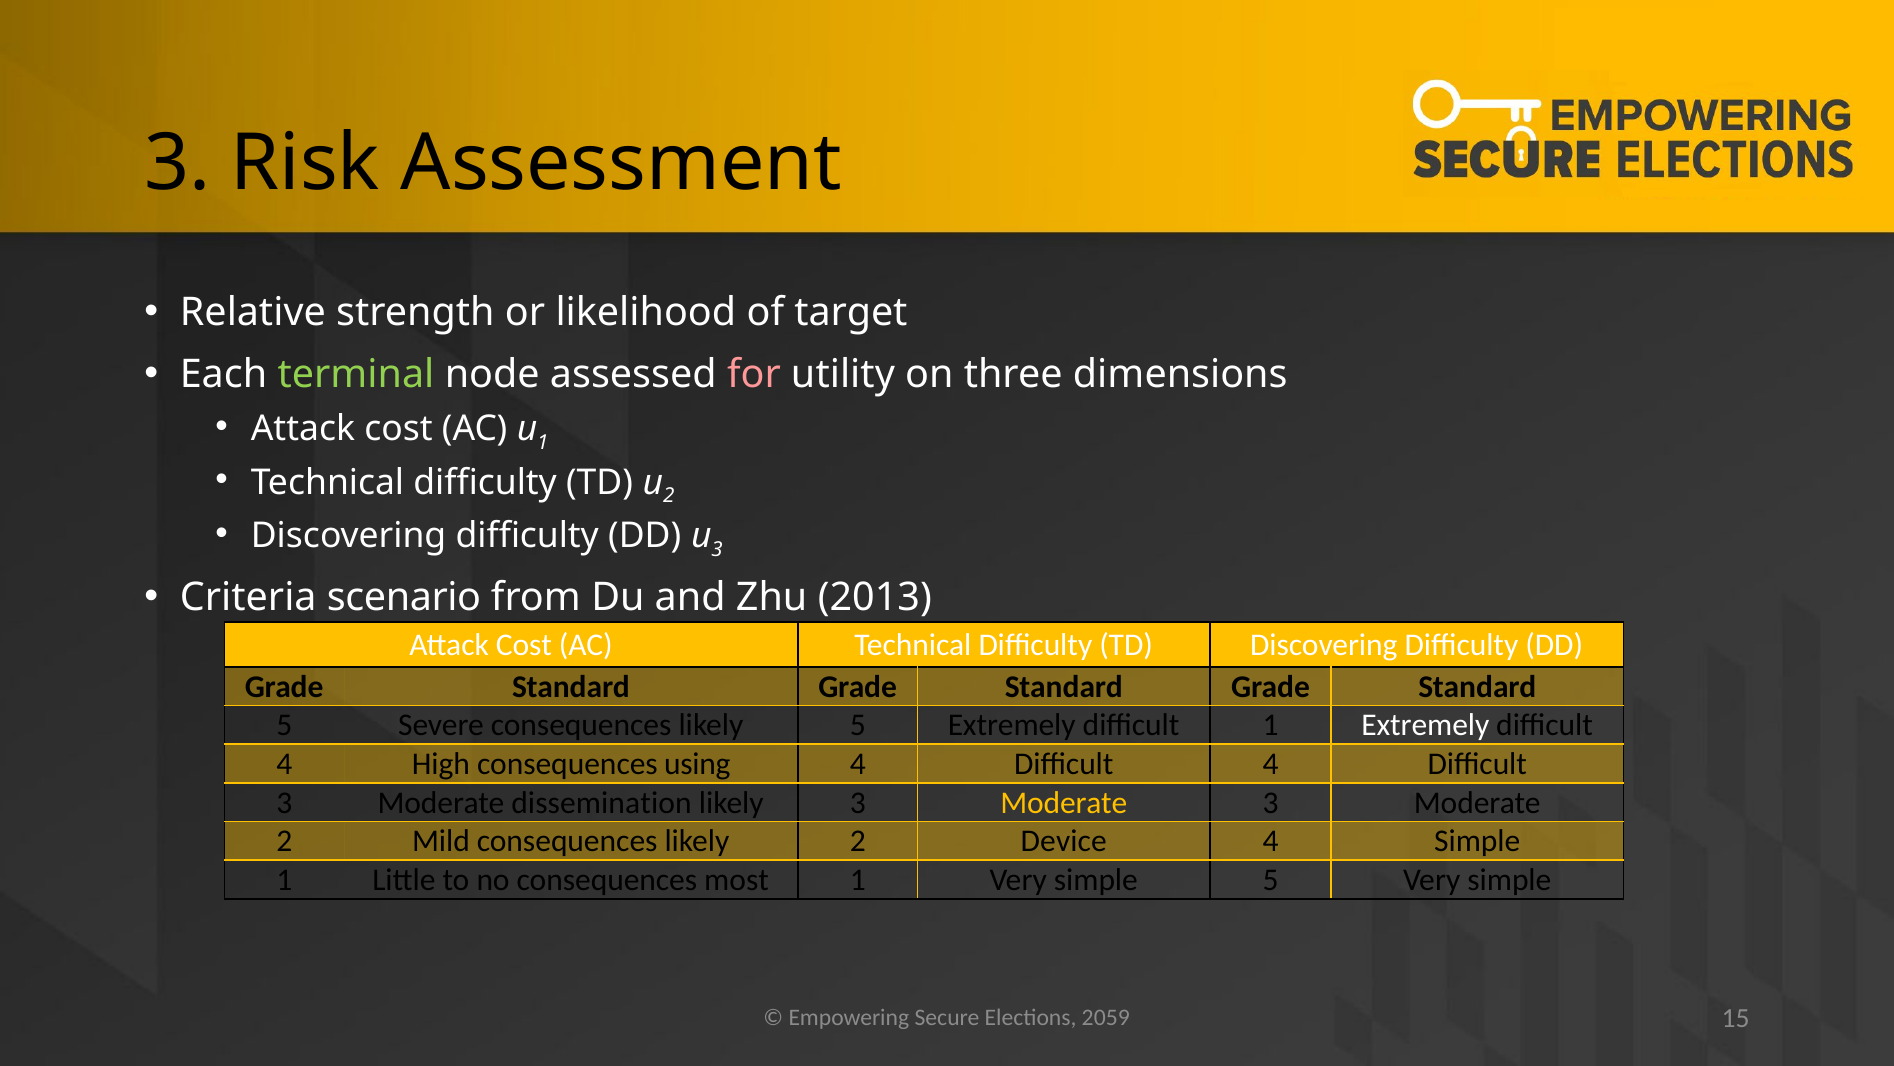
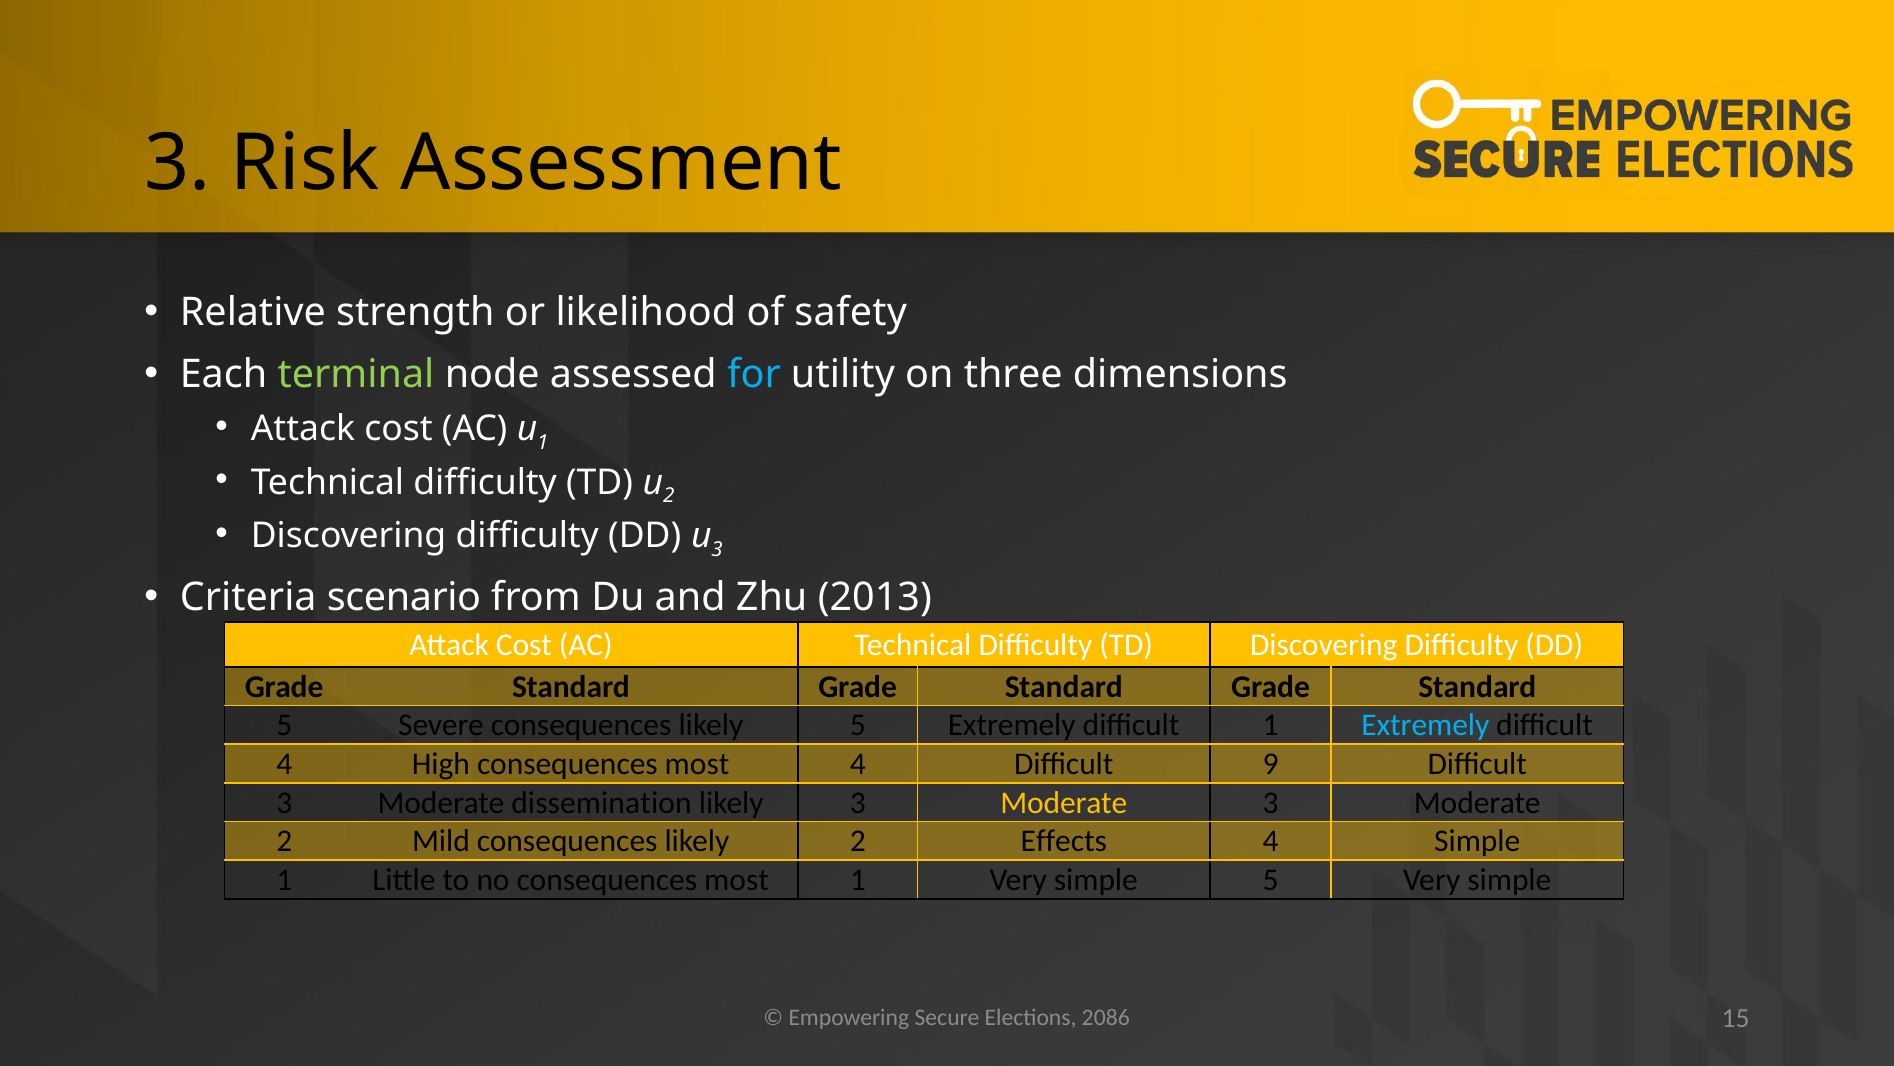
target: target -> safety
for colour: pink -> light blue
Extremely at (1425, 725) colour: white -> light blue
High consequences using: using -> most
4 Difficult 4: 4 -> 9
Device: Device -> Effects
2059: 2059 -> 2086
